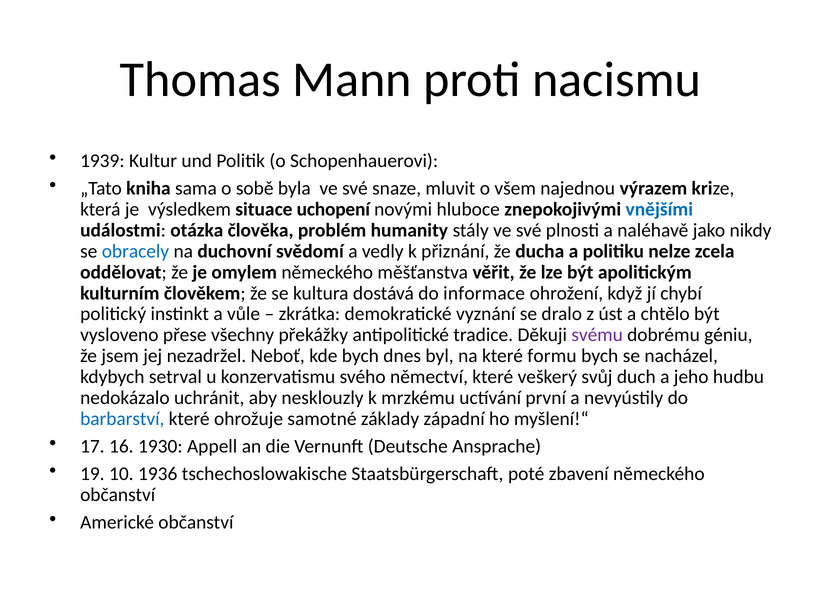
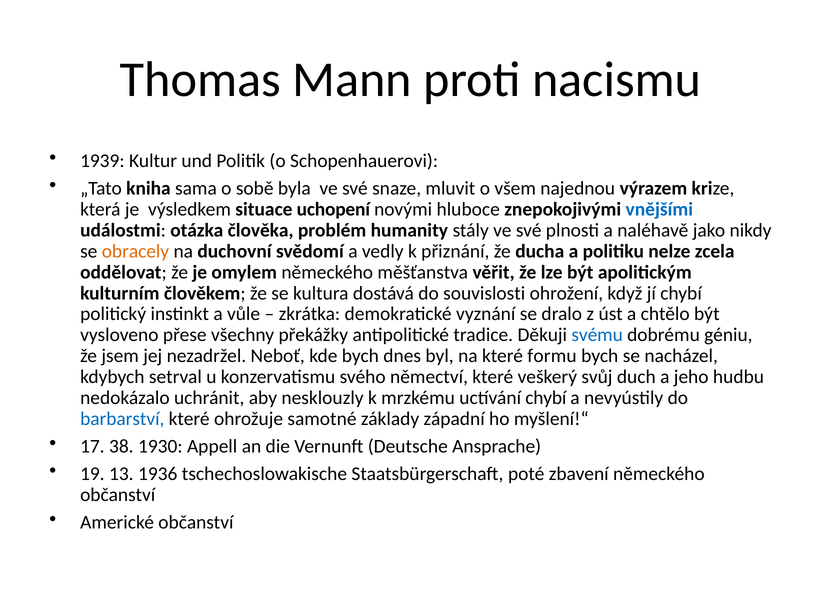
obracely colour: blue -> orange
informace: informace -> souvislosti
svému colour: purple -> blue
uctívání první: první -> chybí
16: 16 -> 38
10: 10 -> 13
